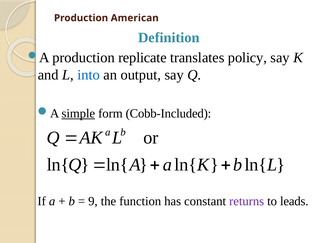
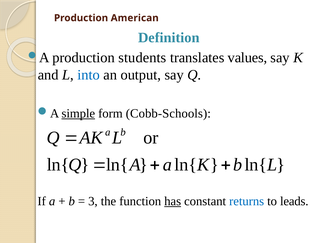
replicate: replicate -> students
policy: policy -> values
Cobb-Included: Cobb-Included -> Cobb-Schools
9: 9 -> 3
has underline: none -> present
returns colour: purple -> blue
